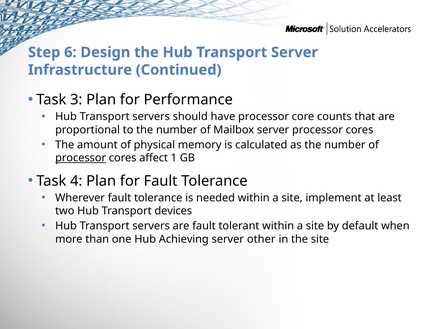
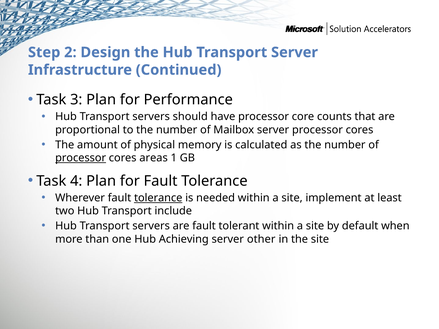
6: 6 -> 2
affect: affect -> areas
tolerance at (158, 198) underline: none -> present
devices: devices -> include
